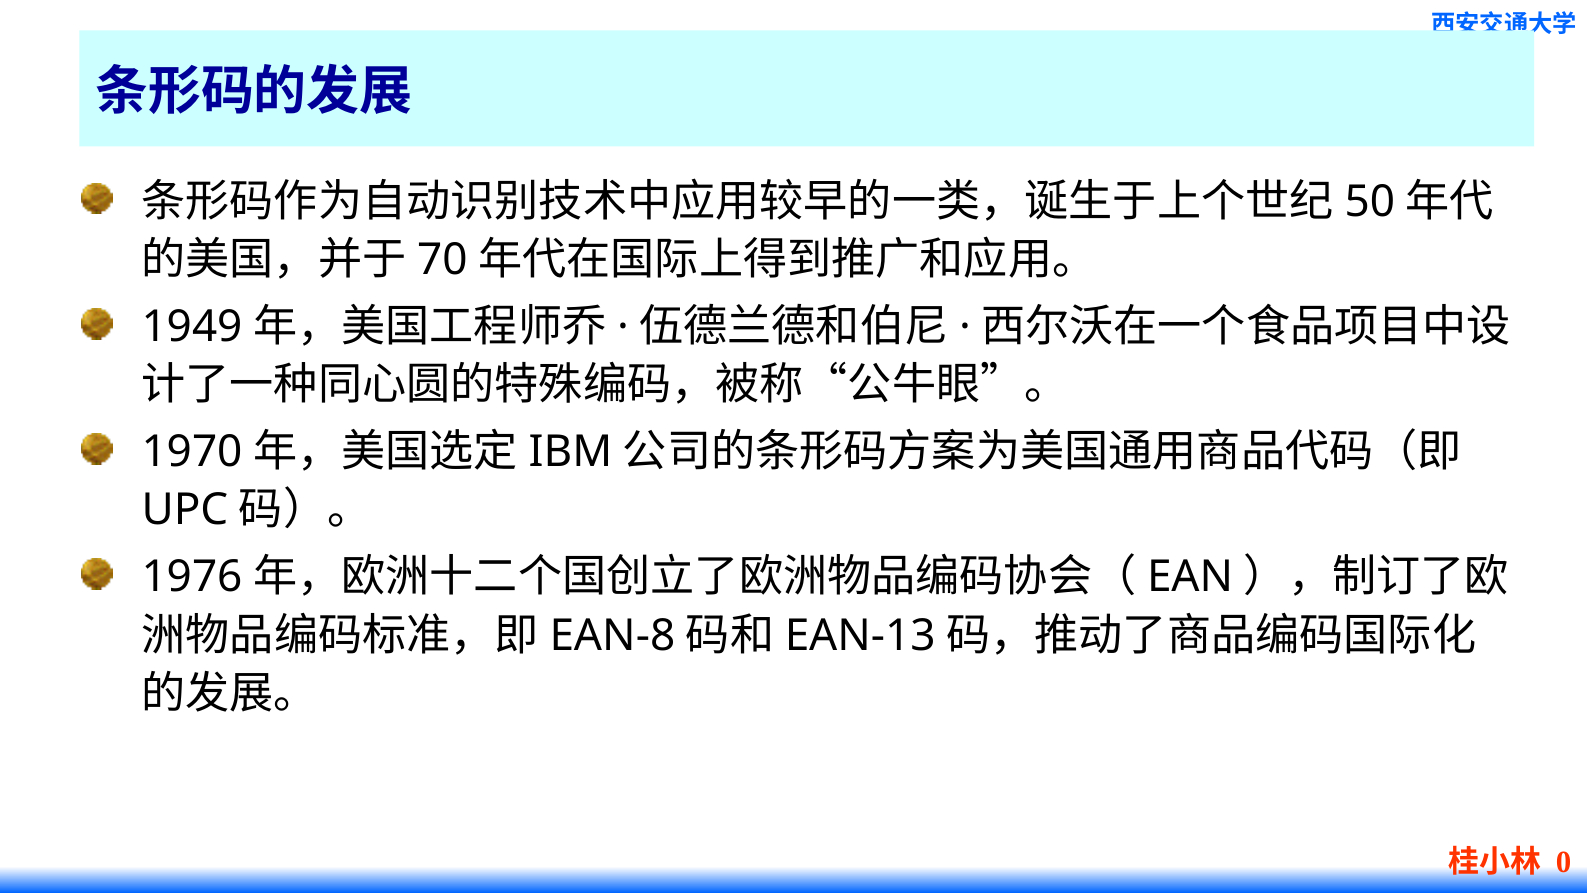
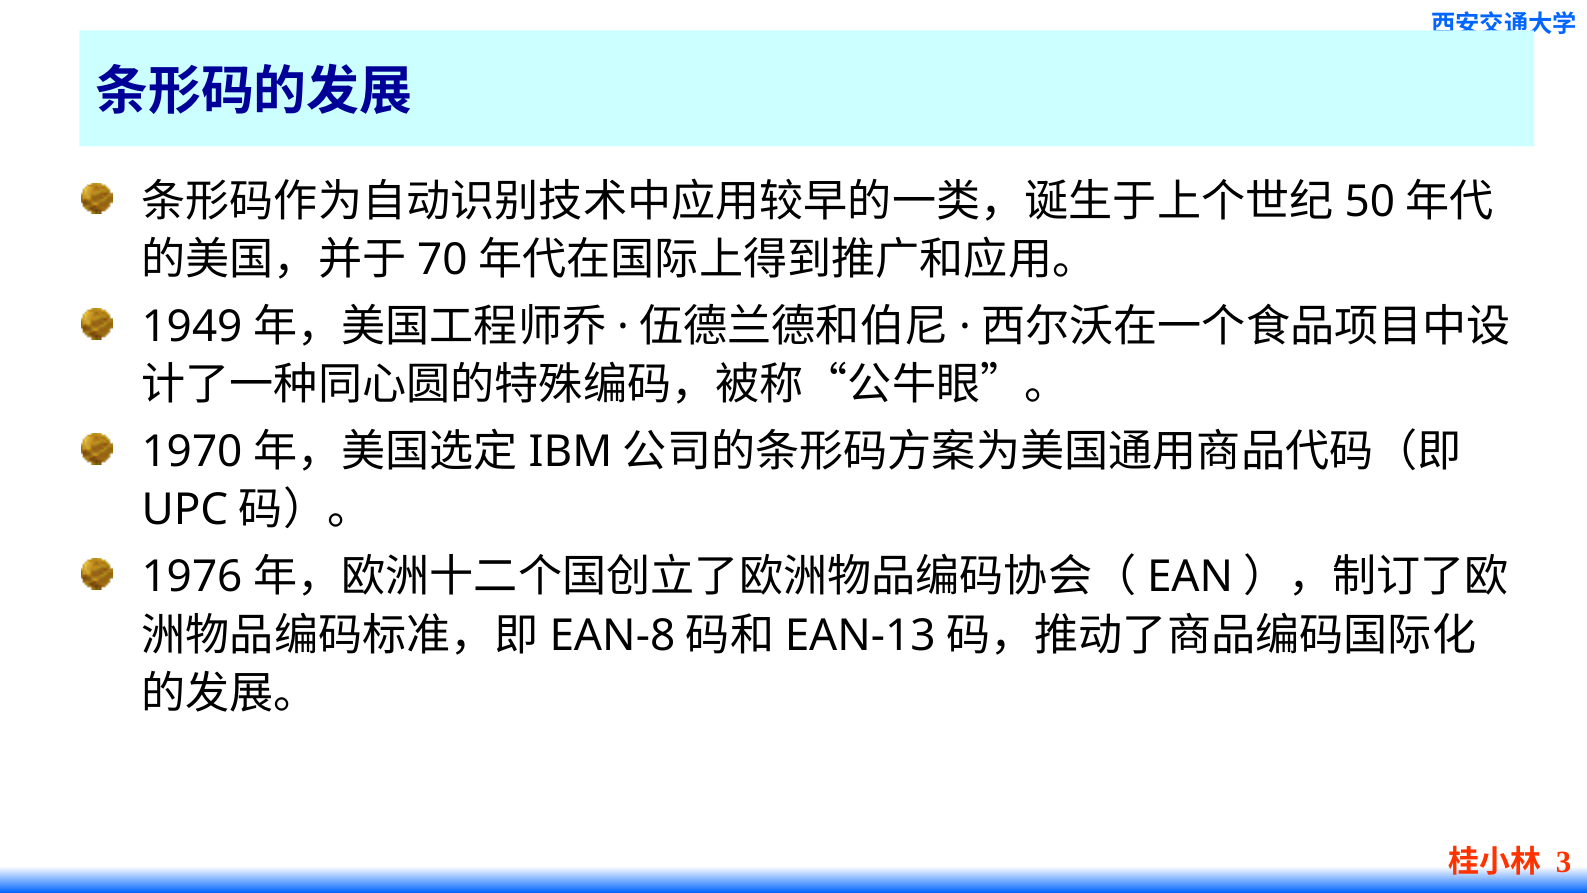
0: 0 -> 3
